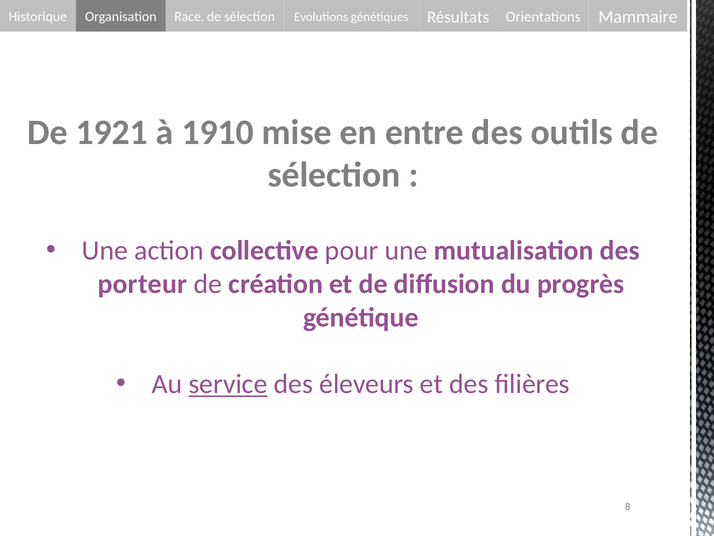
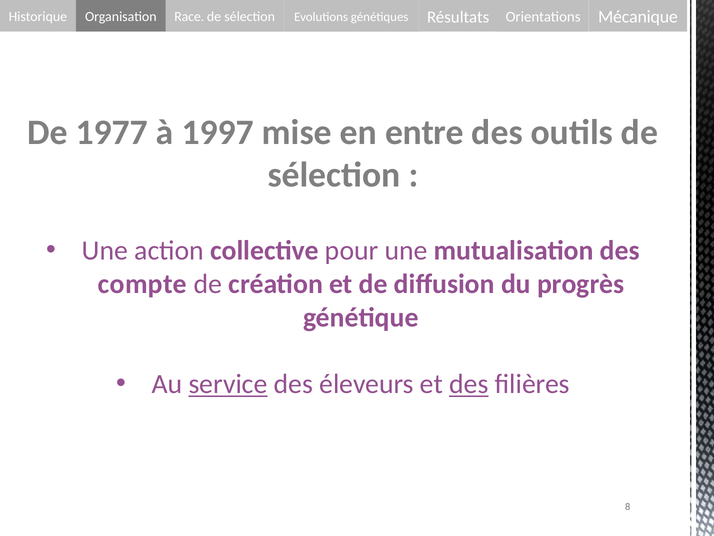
Mammaire: Mammaire -> Mécanique
1921: 1921 -> 1977
1910: 1910 -> 1997
porteur: porteur -> compte
des at (469, 384) underline: none -> present
